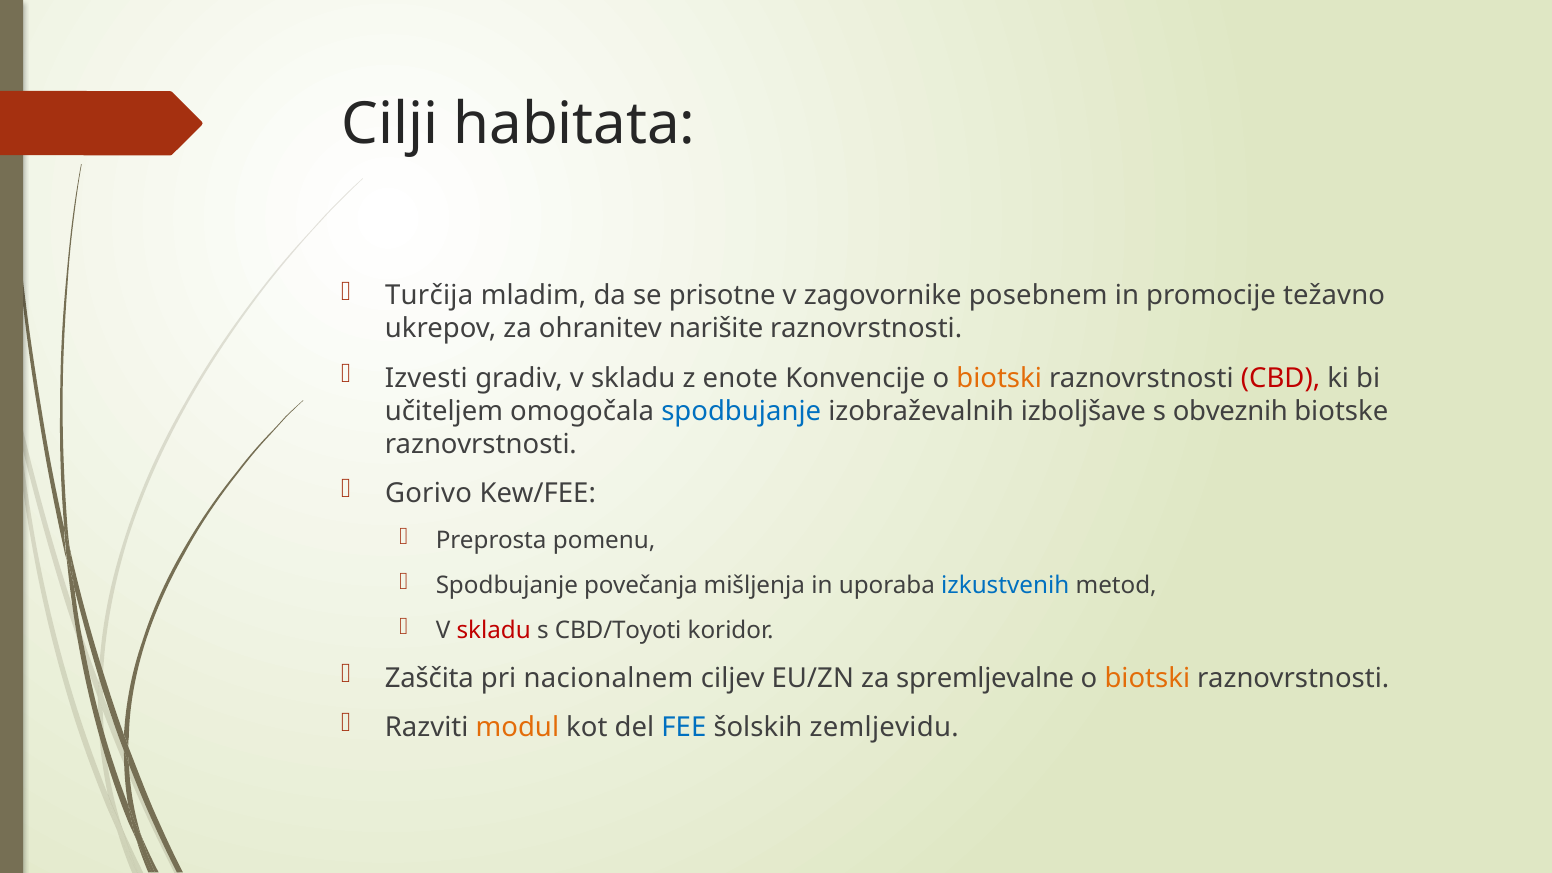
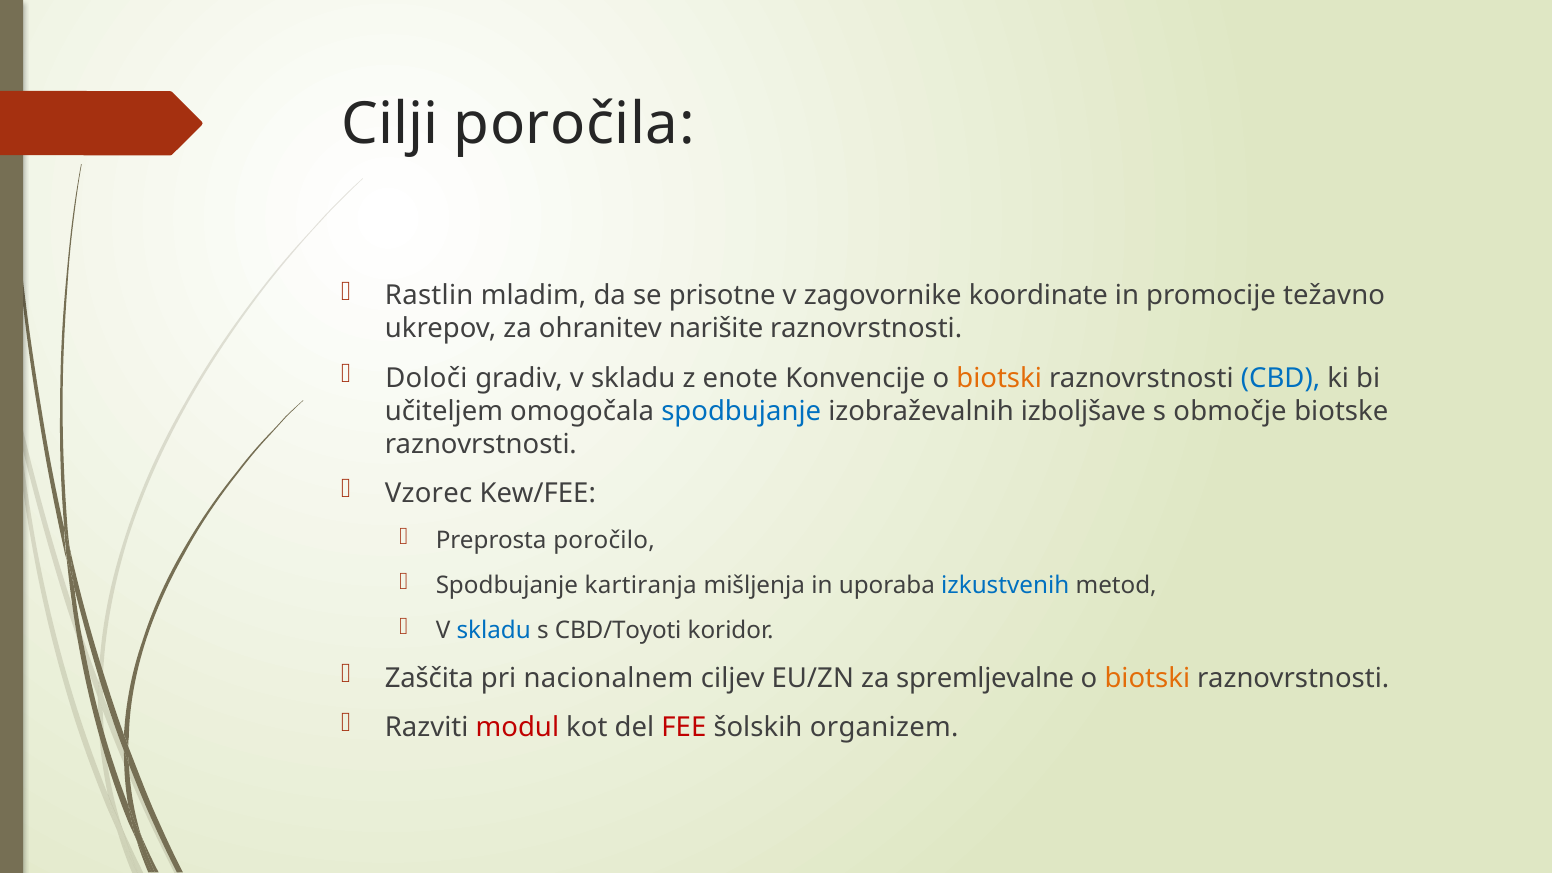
habitata: habitata -> poročila
Turčija: Turčija -> Rastlin
posebnem: posebnem -> koordinate
Izvesti: Izvesti -> Določi
CBD colour: red -> blue
obveznih: obveznih -> območje
Gorivo: Gorivo -> Vzorec
pomenu: pomenu -> poročilo
povečanja: povečanja -> kartiranja
skladu at (494, 631) colour: red -> blue
modul colour: orange -> red
FEE colour: blue -> red
zemljevidu: zemljevidu -> organizem
